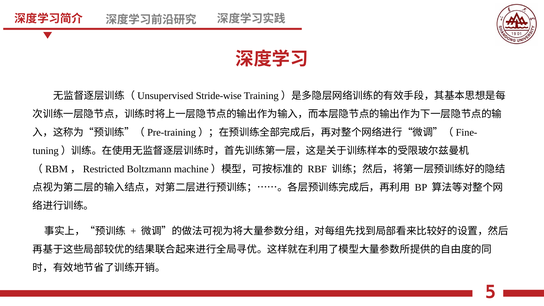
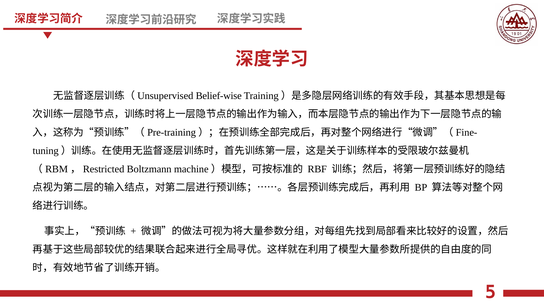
Stride-wise: Stride-wise -> Belief-wise
